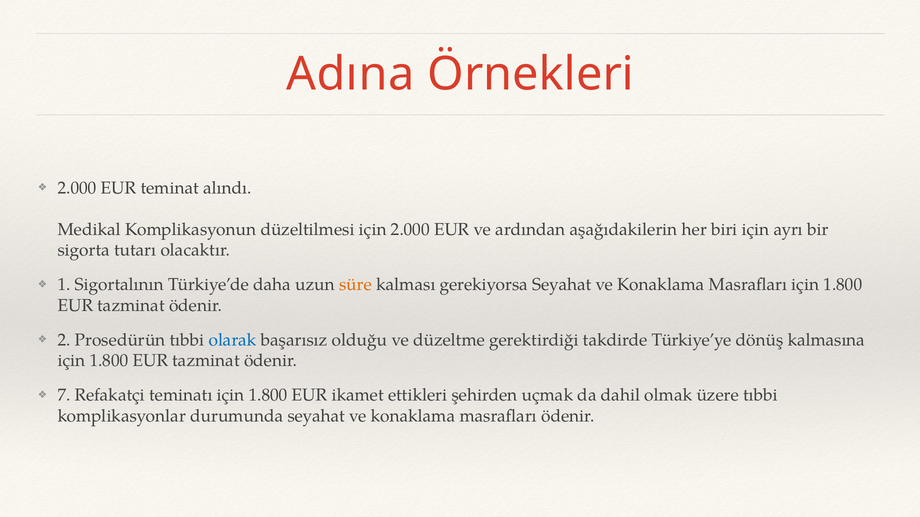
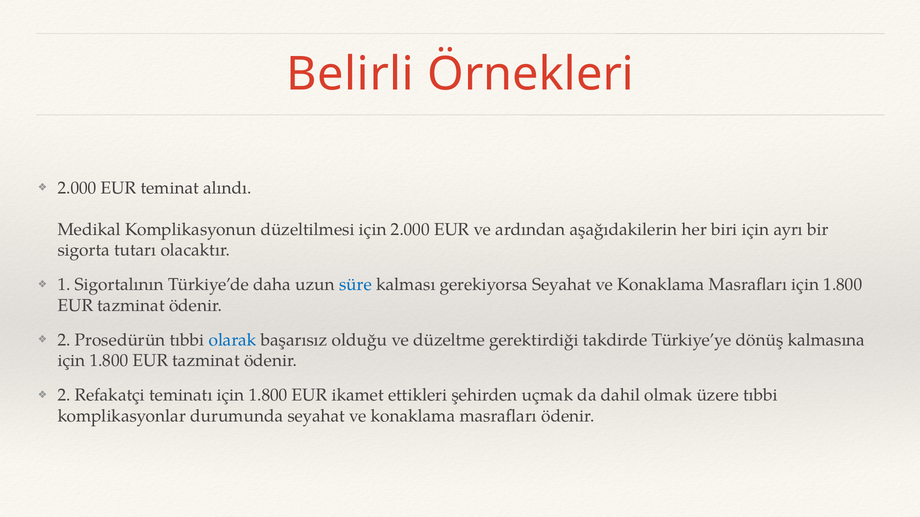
Adına: Adına -> Belirli
süre colour: orange -> blue
7 at (64, 396): 7 -> 2
